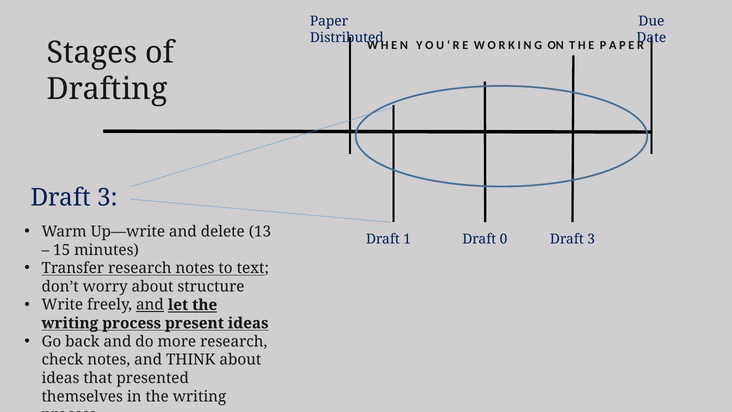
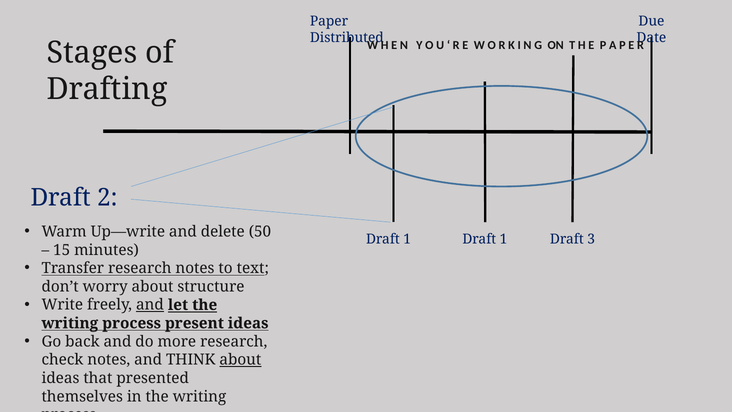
3 at (107, 198): 3 -> 2
13: 13 -> 50
1 Draft 0: 0 -> 1
about at (240, 360) underline: none -> present
